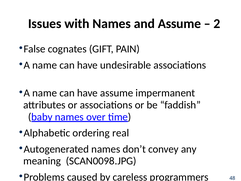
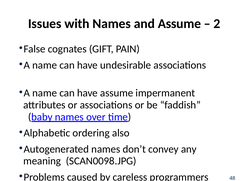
real: real -> also
